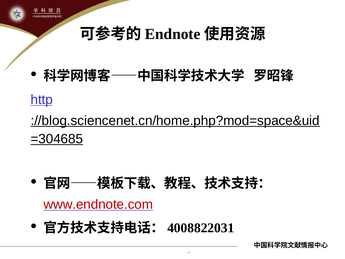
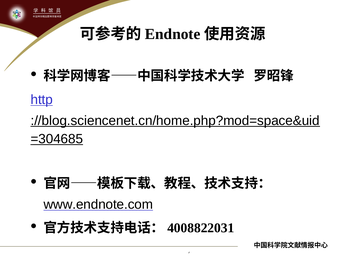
www.endnote.com colour: red -> black
